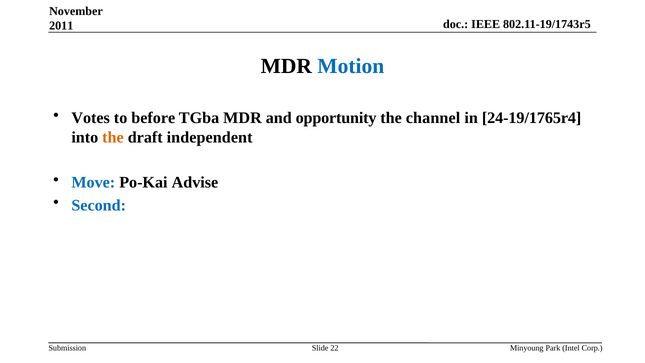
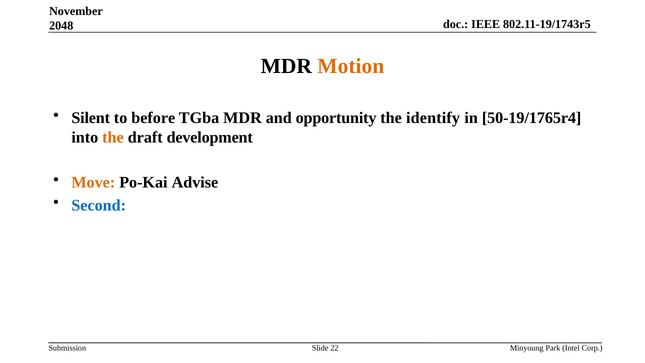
2011: 2011 -> 2048
Motion colour: blue -> orange
Votes: Votes -> Silent
channel: channel -> identify
24-19/1765r4: 24-19/1765r4 -> 50-19/1765r4
independent: independent -> development
Move colour: blue -> orange
